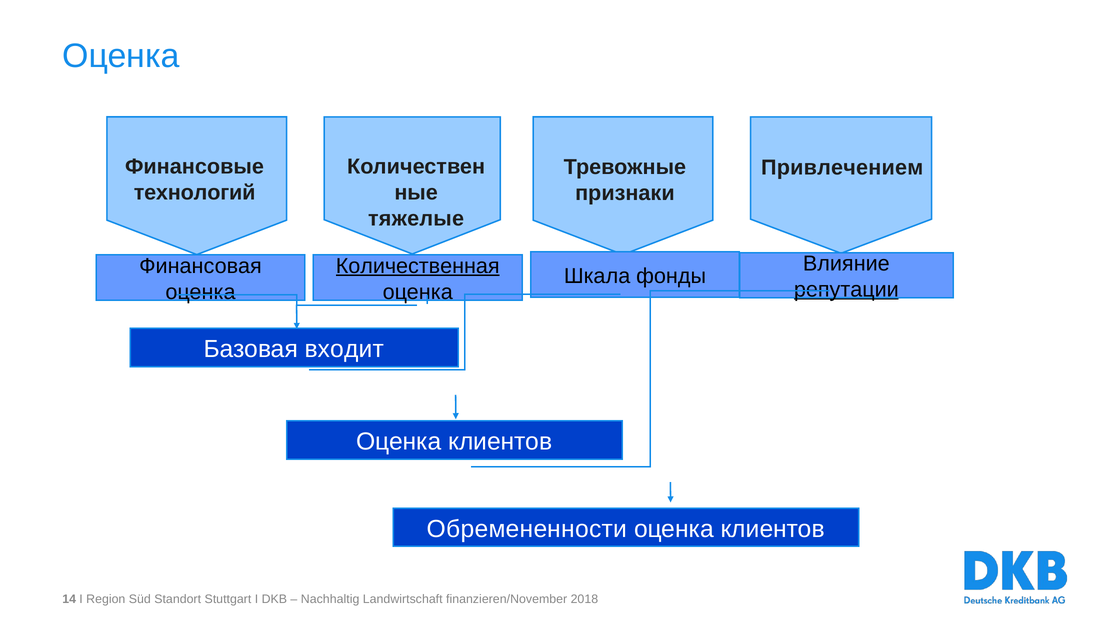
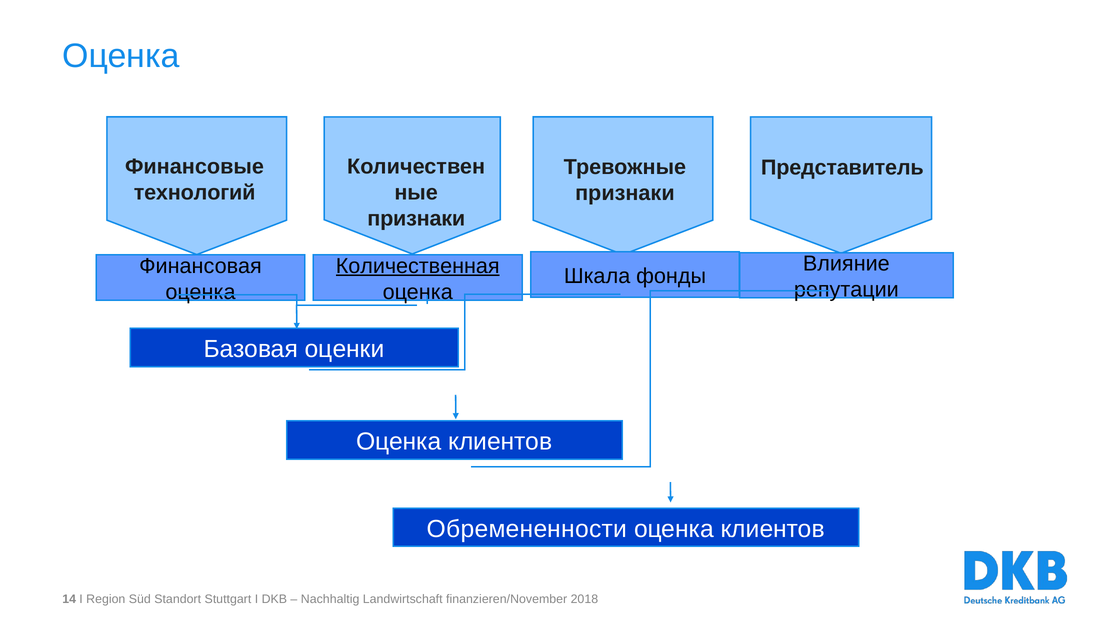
Привлечением: Привлечением -> Представитель
тяжелые at (416, 219): тяжелые -> признаки
репутации underline: present -> none
входит: входит -> оценки
